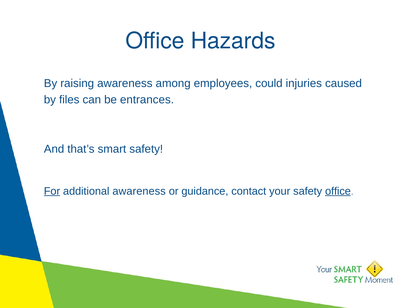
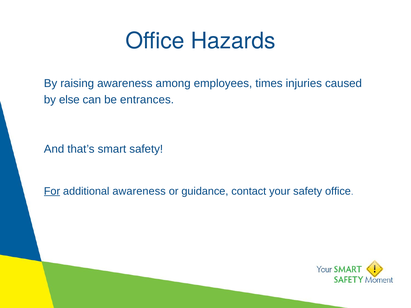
could: could -> times
files: files -> else
office at (338, 191) underline: present -> none
